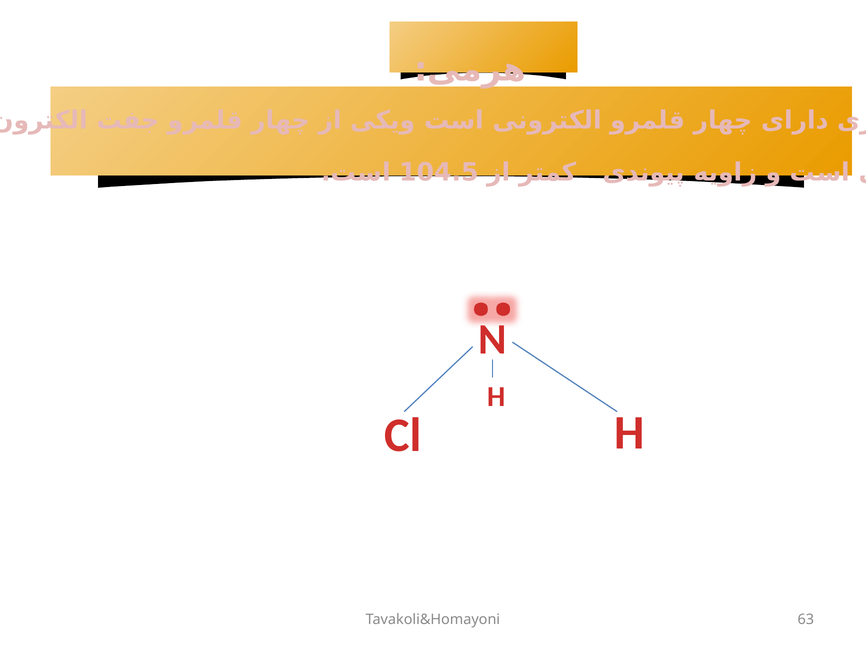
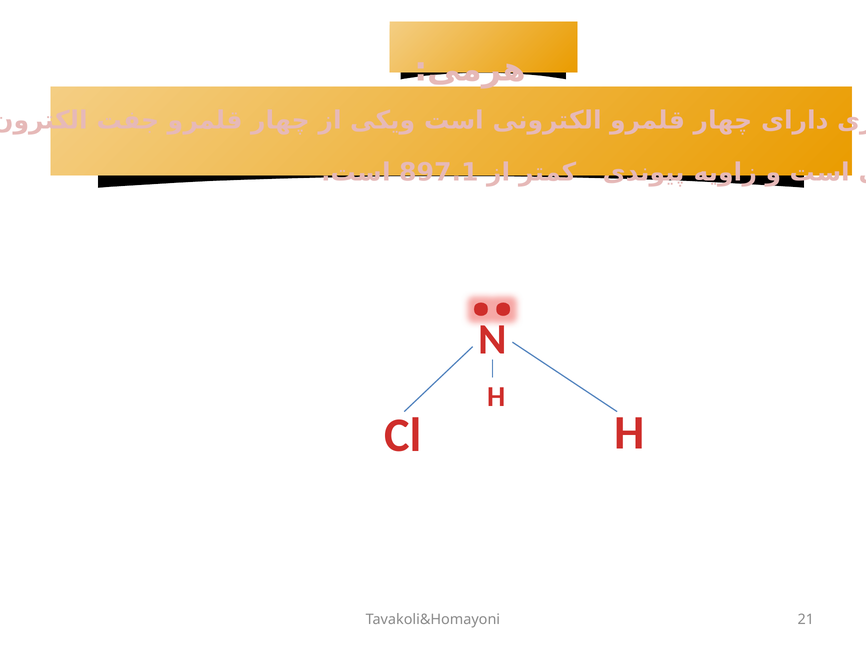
104.5: 104.5 -> 897.1
63: 63 -> 21
